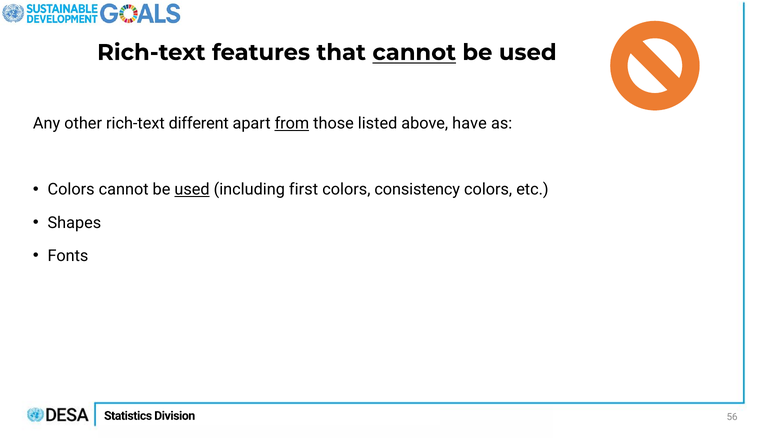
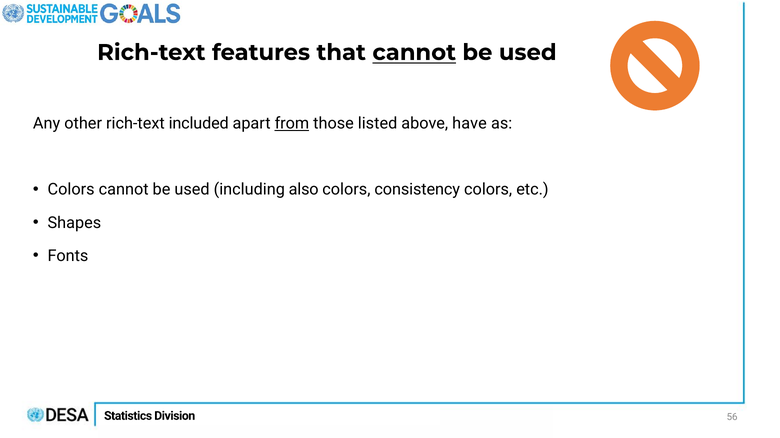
different: different -> included
used at (192, 190) underline: present -> none
first: first -> also
